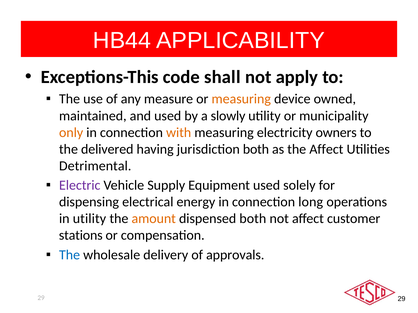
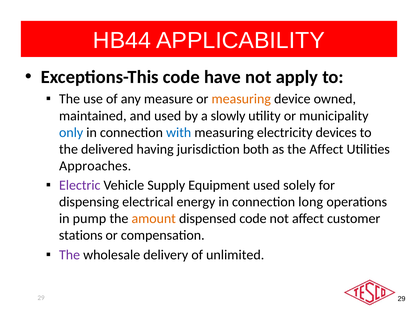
shall: shall -> have
only colour: orange -> blue
with colour: orange -> blue
owners: owners -> devices
Detrimental: Detrimental -> Approaches
in utility: utility -> pump
dispensed both: both -> code
The at (70, 255) colour: blue -> purple
approvals: approvals -> unlimited
